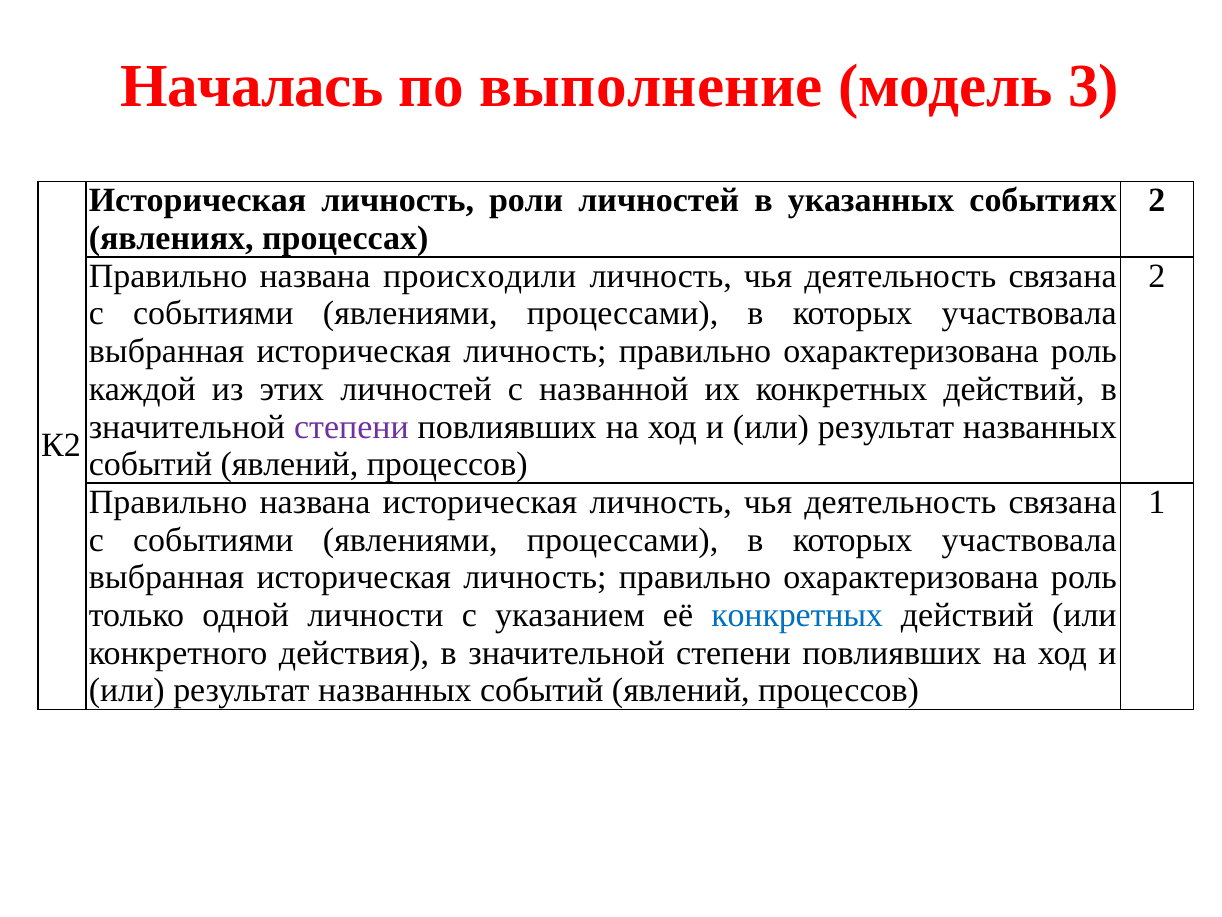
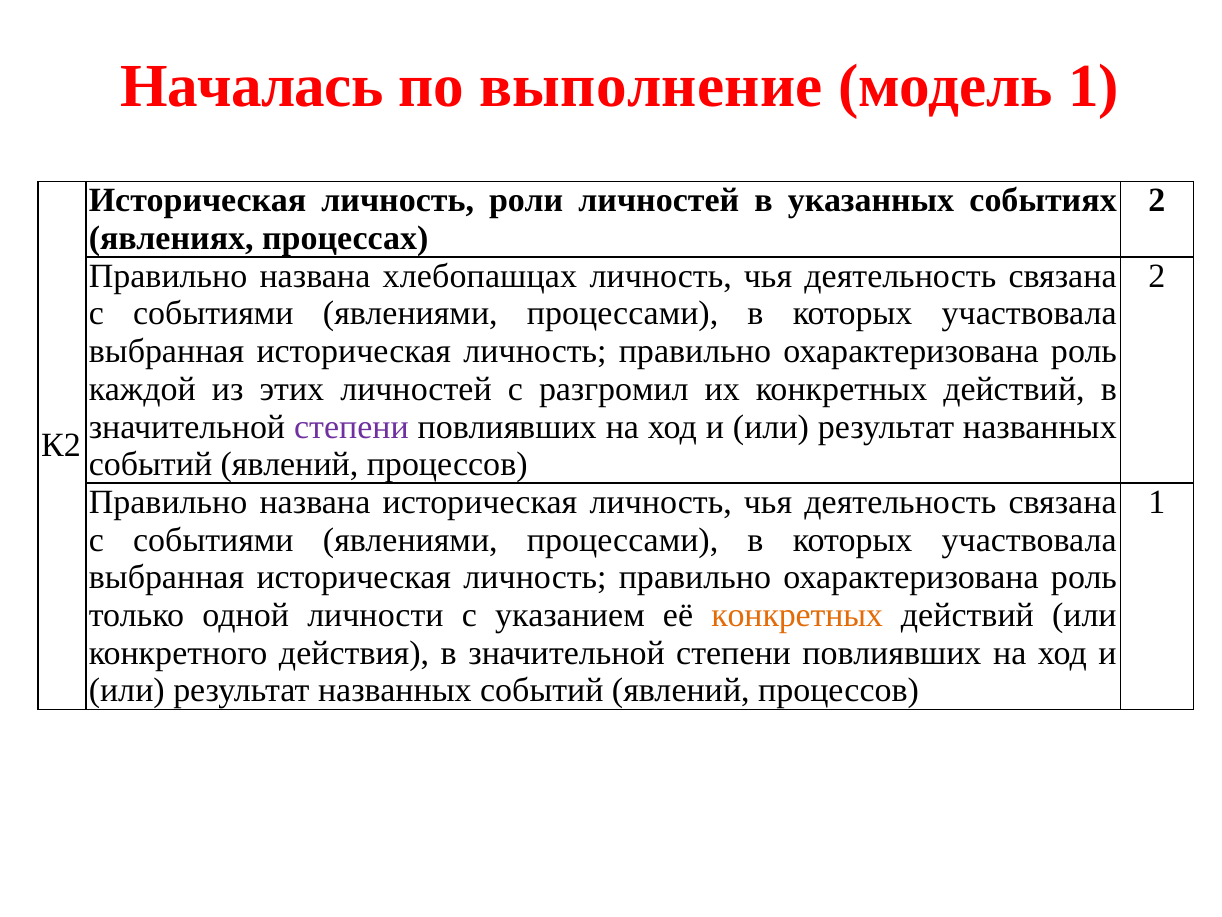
модель 3: 3 -> 1
происходили: происходили -> хлебопашцах
названной: названной -> разгромил
конкретных at (797, 615) colour: blue -> orange
